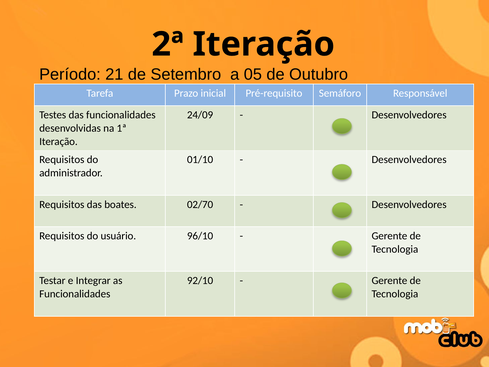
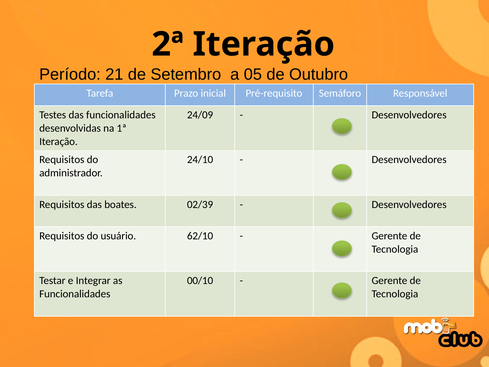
01/10: 01/10 -> 24/10
02/70: 02/70 -> 02/39
96/10: 96/10 -> 62/10
92/10: 92/10 -> 00/10
